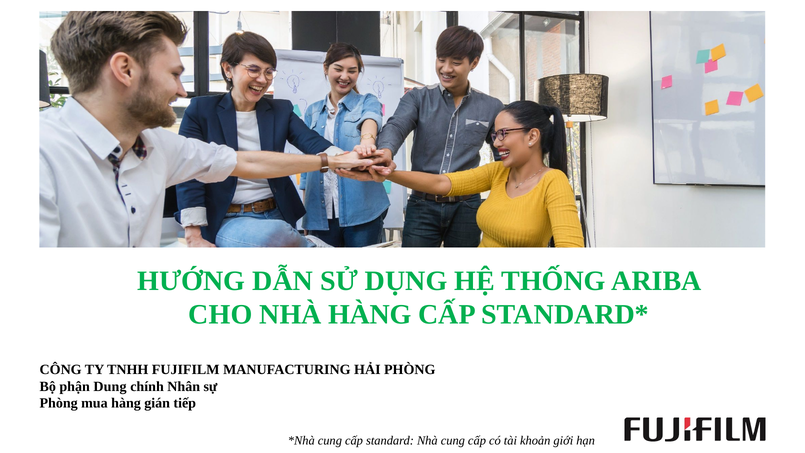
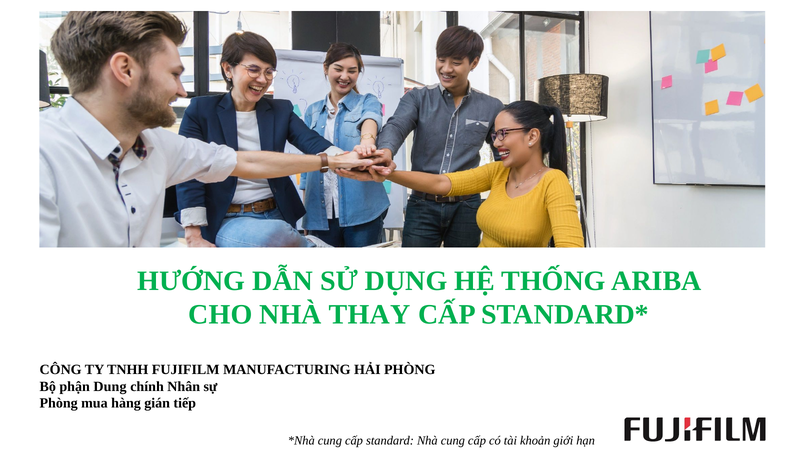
NHÀ HÀNG: HÀNG -> THAY
